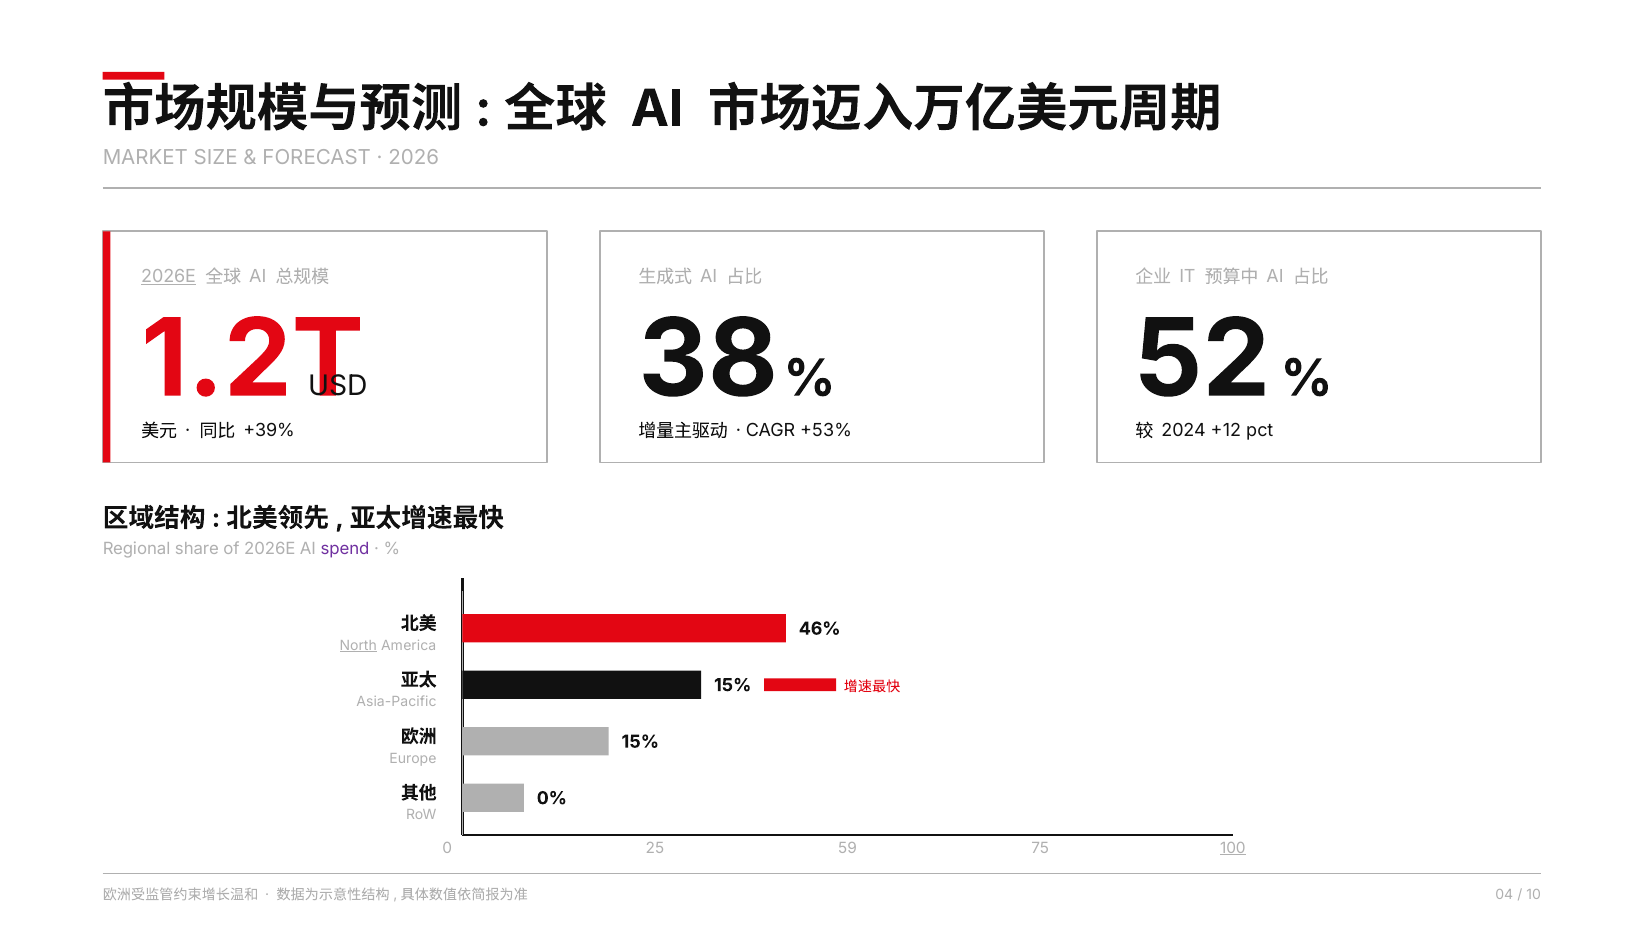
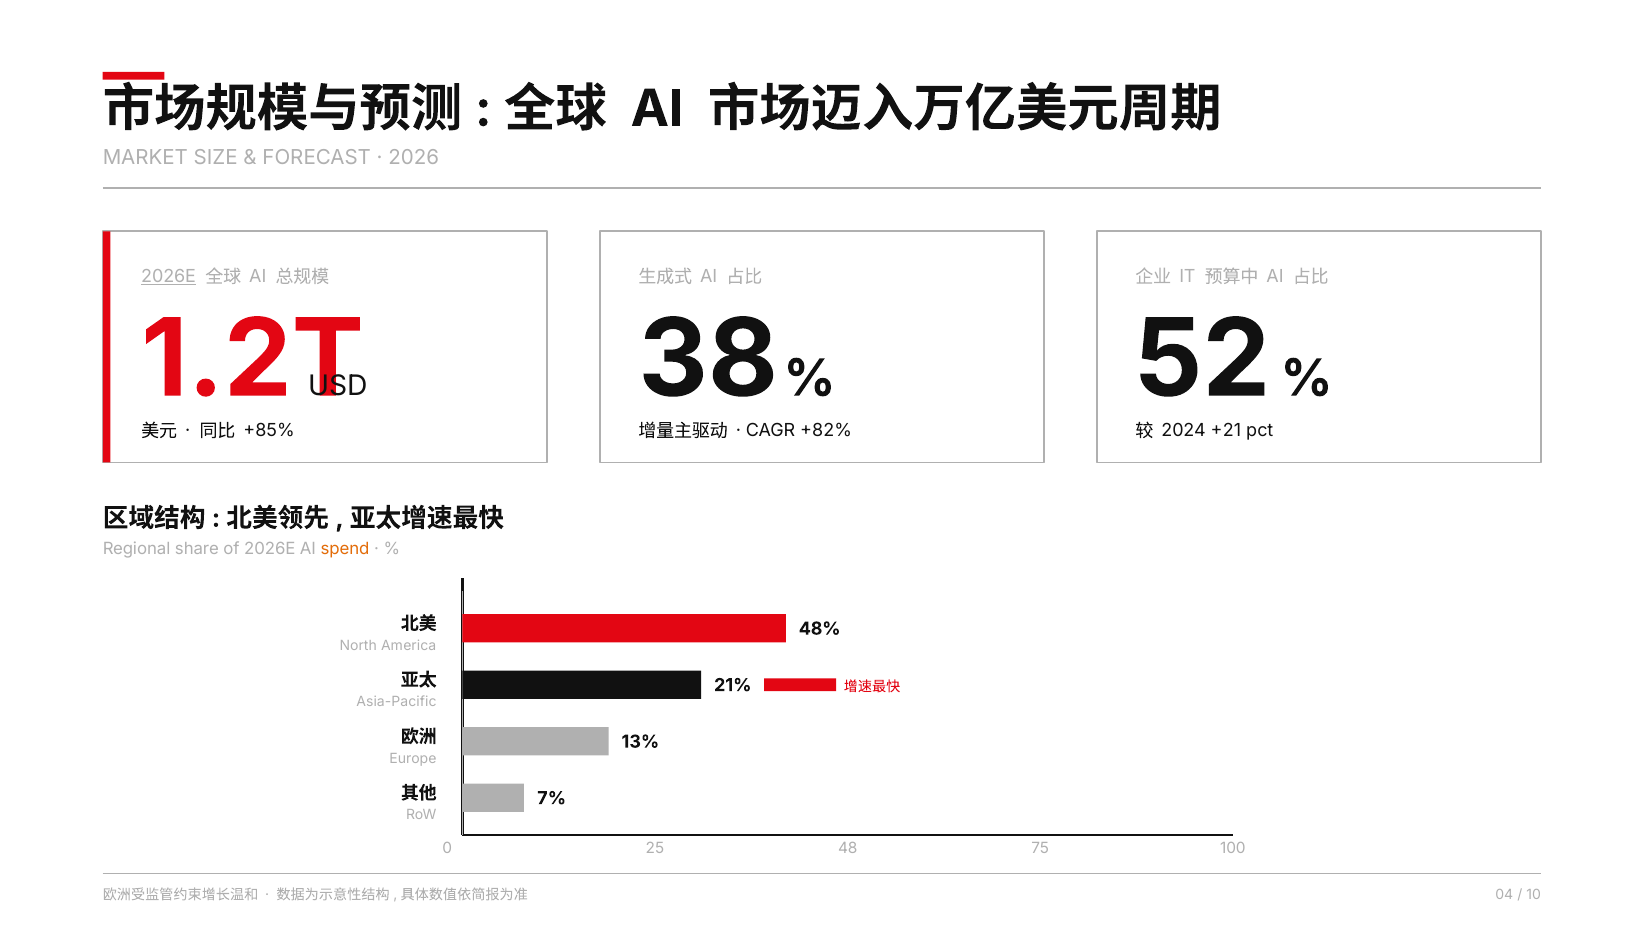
+39%: +39% -> +85%
+53%: +53% -> +82%
+12: +12 -> +21
spend colour: purple -> orange
46%: 46% -> 48%
North underline: present -> none
15% at (733, 685): 15% -> 21%
15% at (640, 742): 15% -> 13%
0%: 0% -> 7%
59: 59 -> 48
100 underline: present -> none
